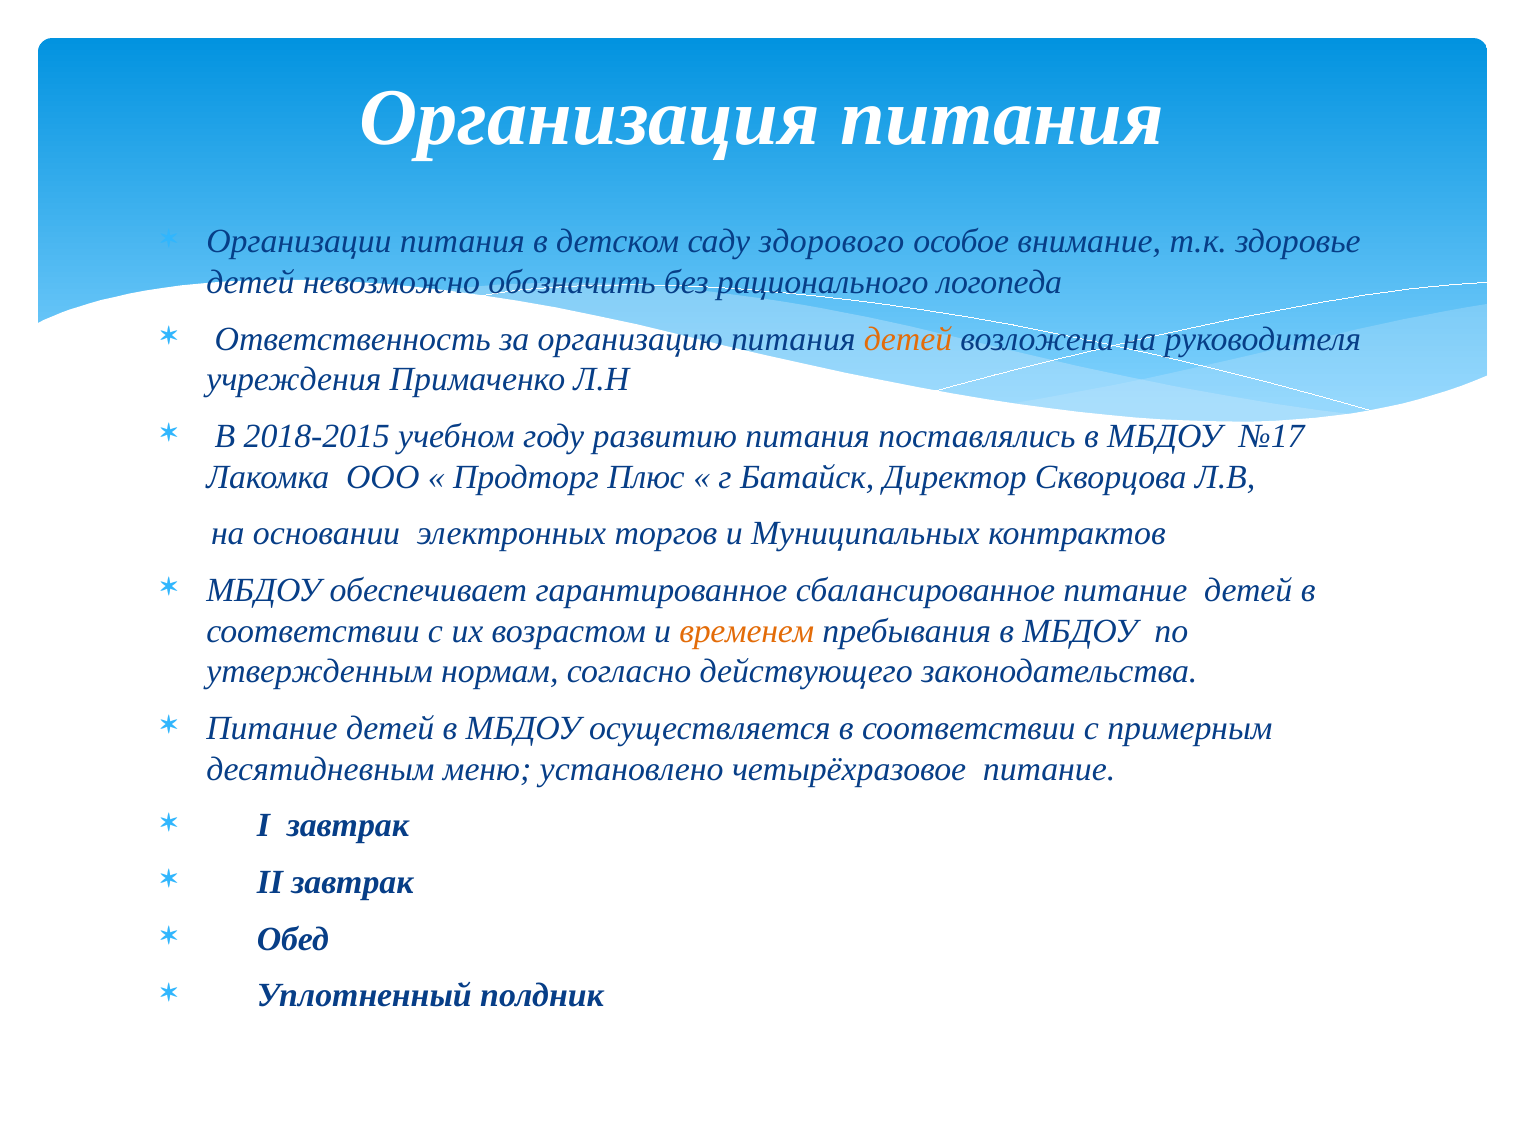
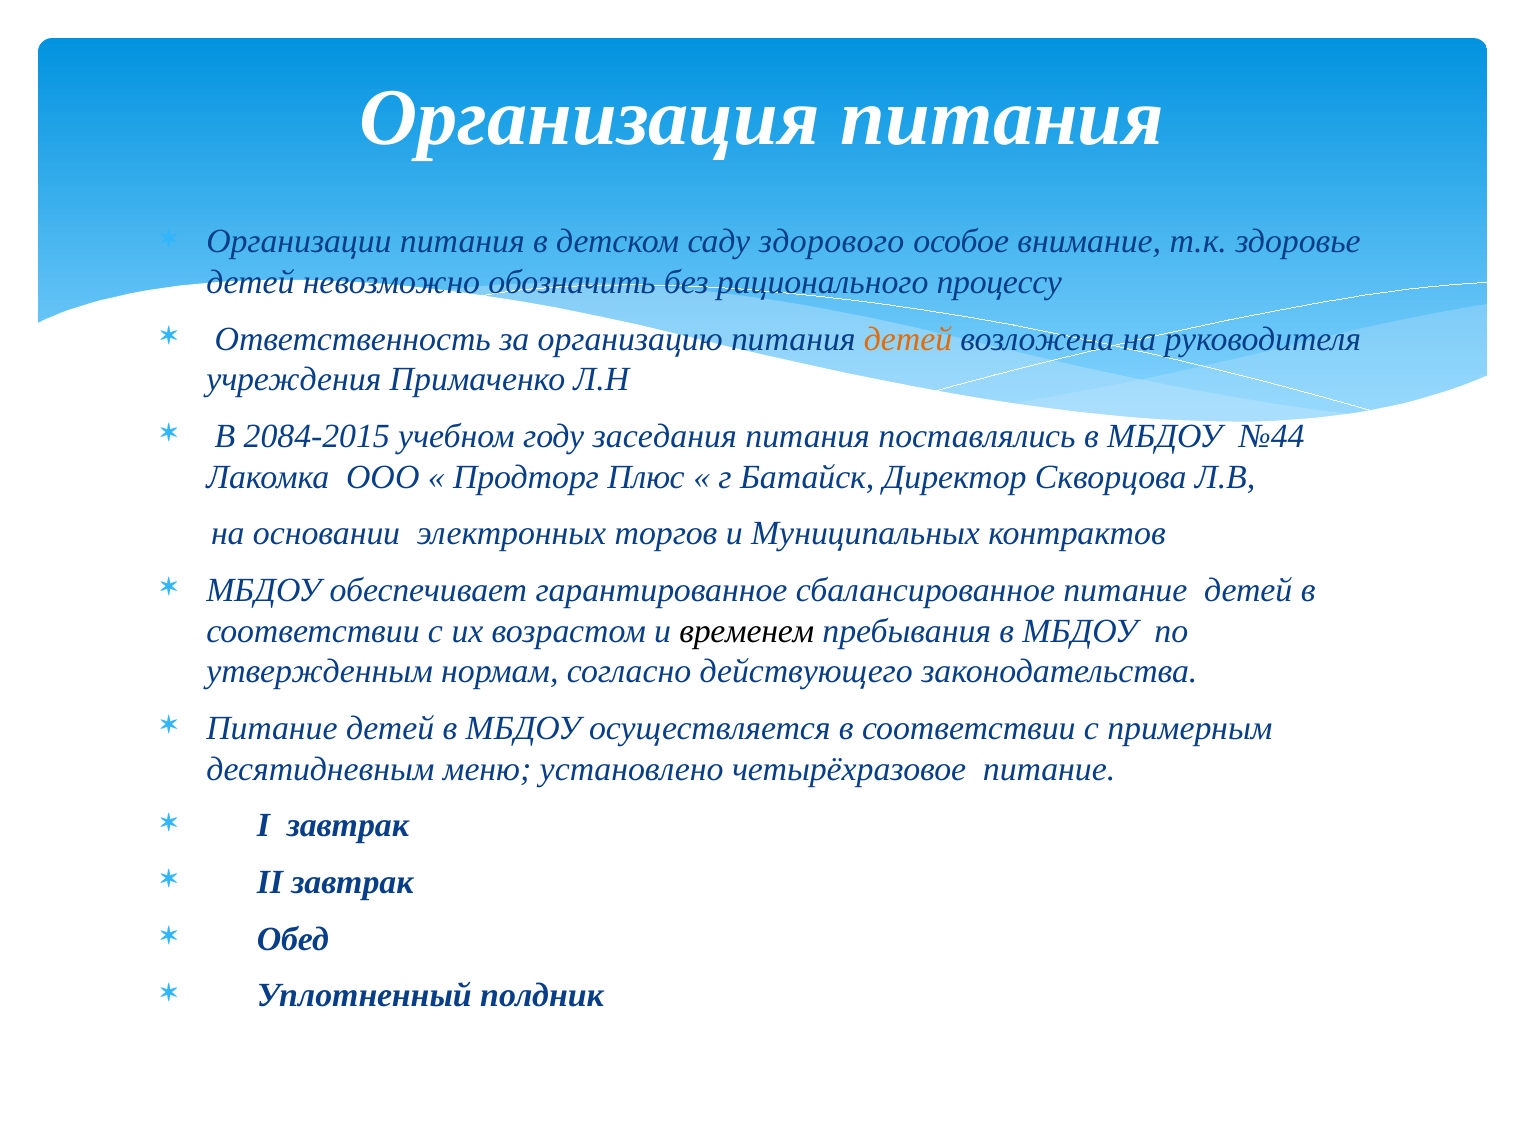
логопеда: логопеда -> процессу
2018-2015: 2018-2015 -> 2084-2015
развитию: развитию -> заседания
№17: №17 -> №44
временем colour: orange -> black
